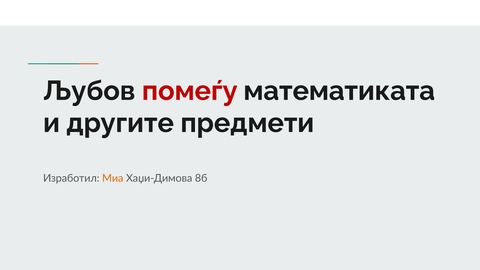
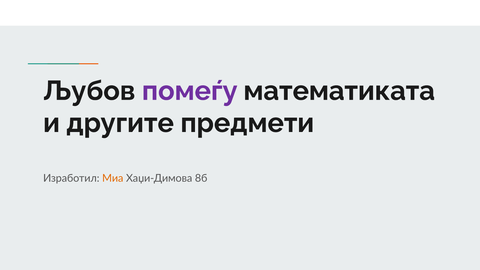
помеѓу colour: red -> purple
